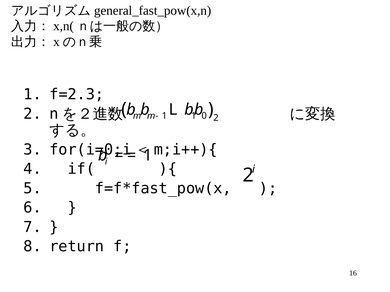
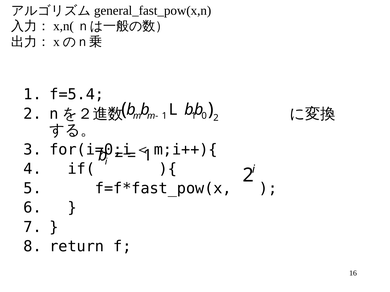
f=2.3: f=2.3 -> f=5.4
